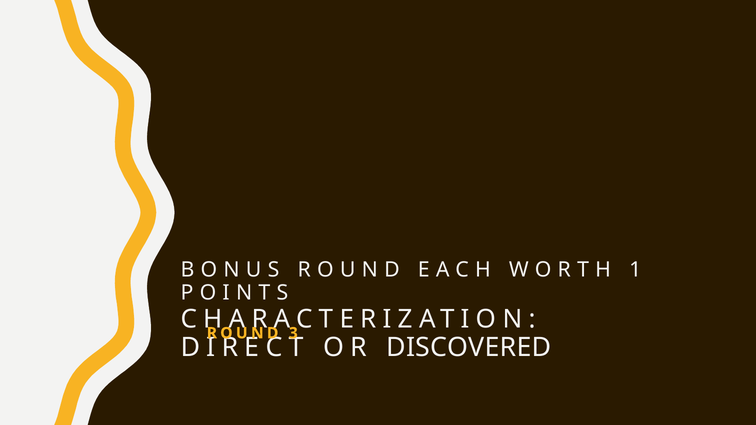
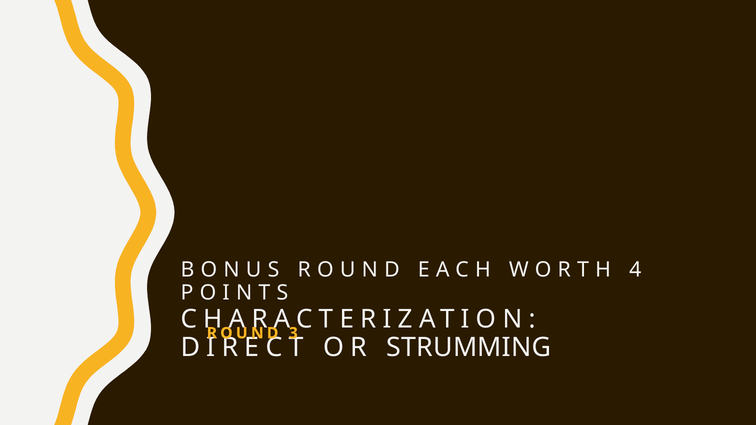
1: 1 -> 4
DISCOVERED: DISCOVERED -> STRUMMING
